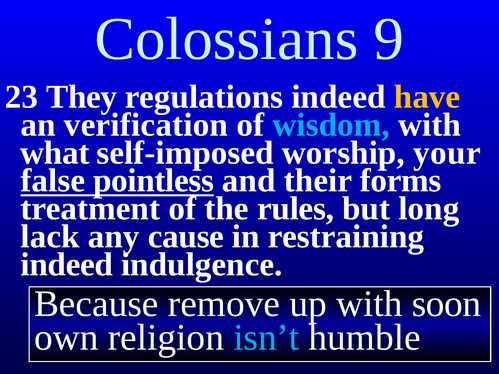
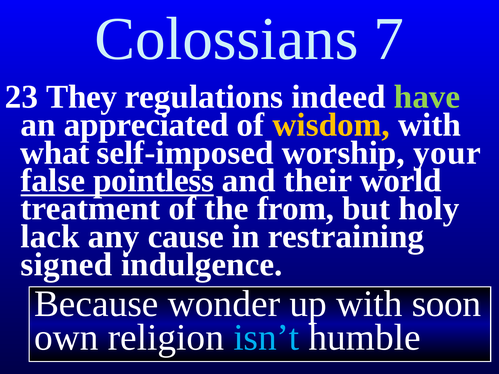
9: 9 -> 7
have colour: yellow -> light green
verification: verification -> appreciated
wisdom colour: light blue -> yellow
forms: forms -> world
rules: rules -> from
long: long -> holy
indeed at (67, 265): indeed -> signed
remove: remove -> wonder
